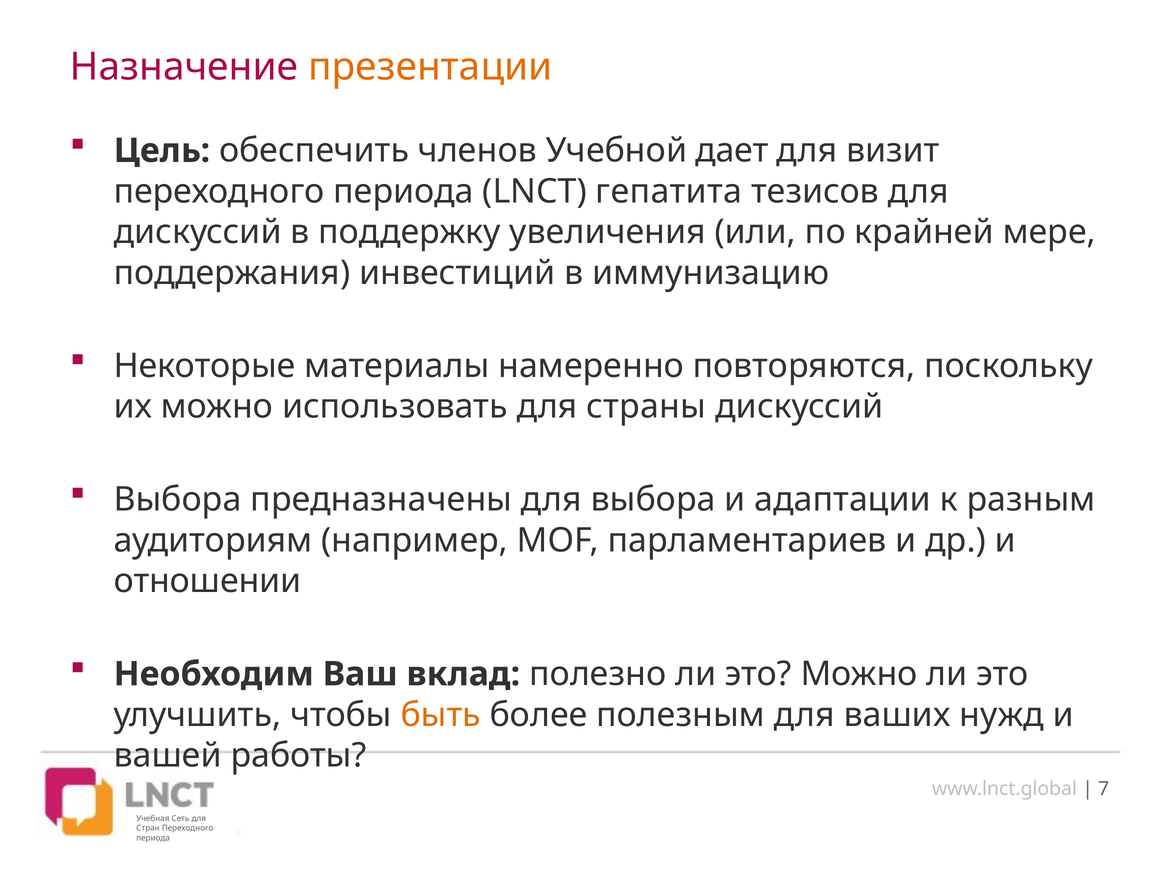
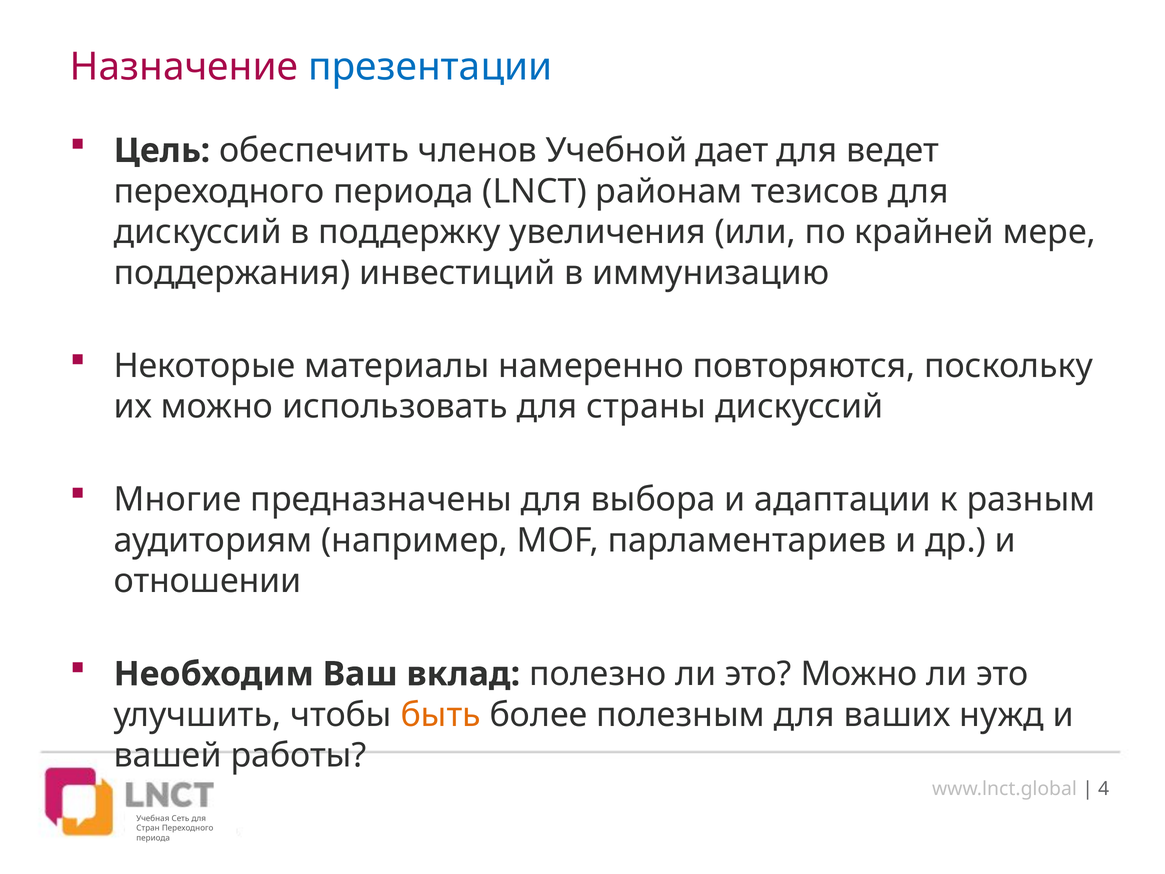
презентации colour: orange -> blue
визит: визит -> ведет
гепатита: гепатита -> районам
Выбора at (178, 500): Выбора -> Многие
7: 7 -> 4
